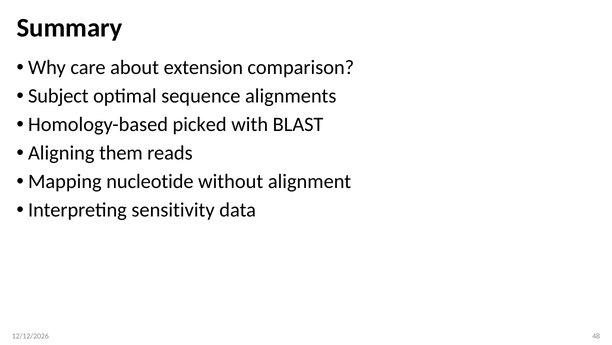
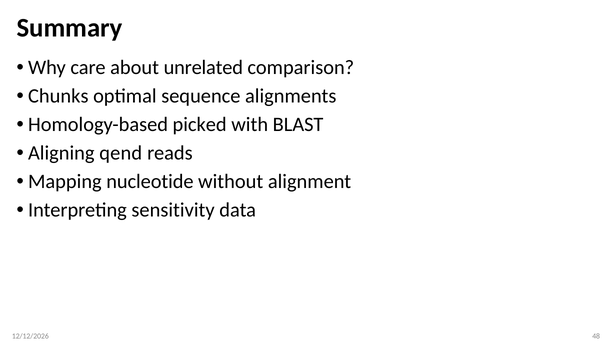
extension: extension -> unrelated
Subject: Subject -> Chunks
them: them -> qend
